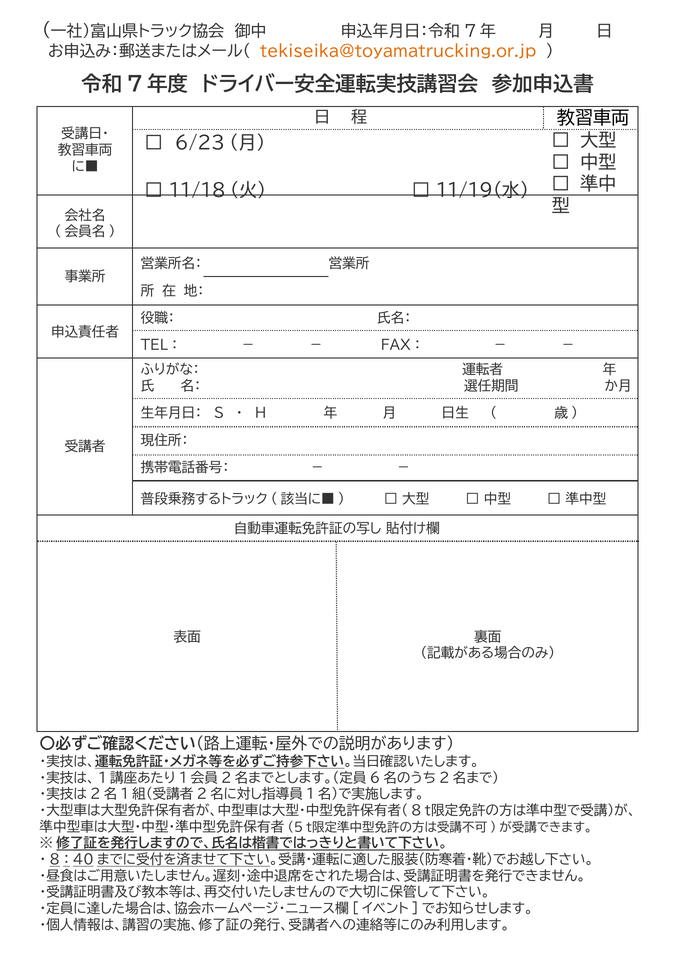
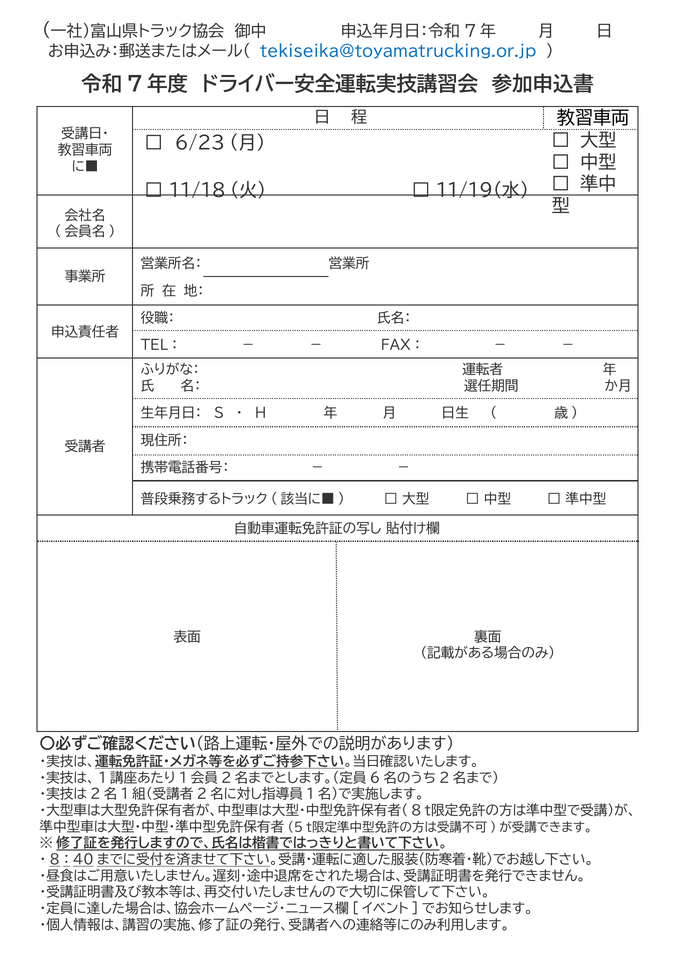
tekiseika@toyamatrucking.or.jp colour: orange -> blue
